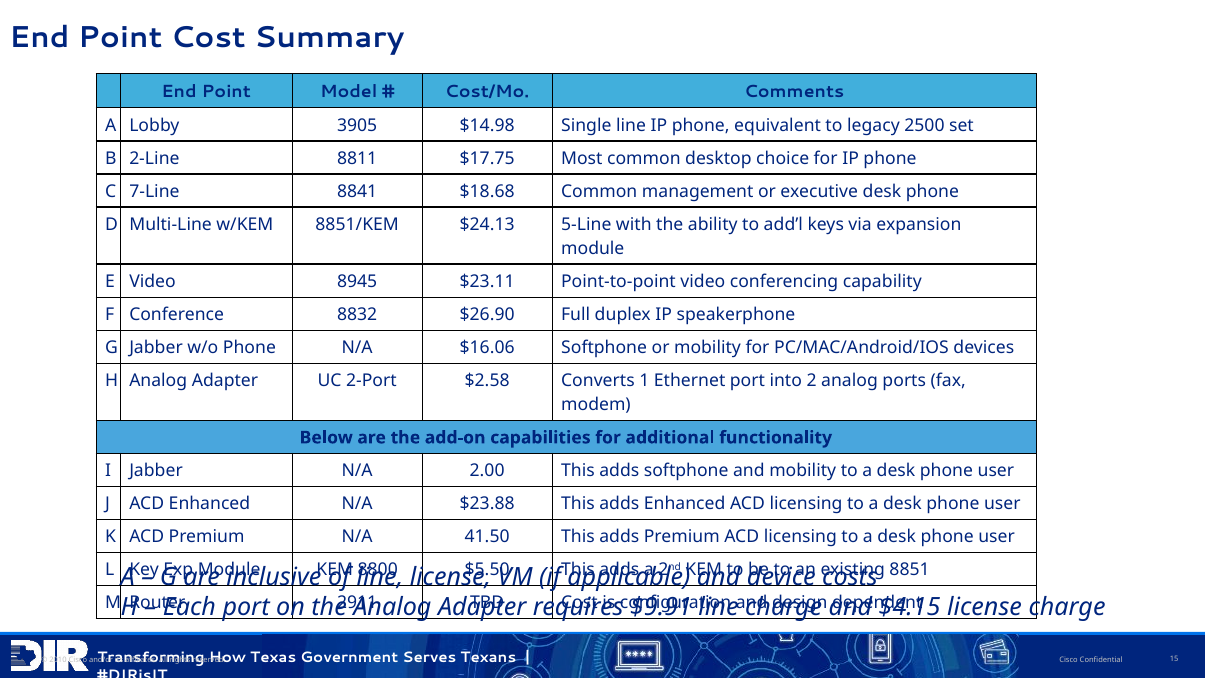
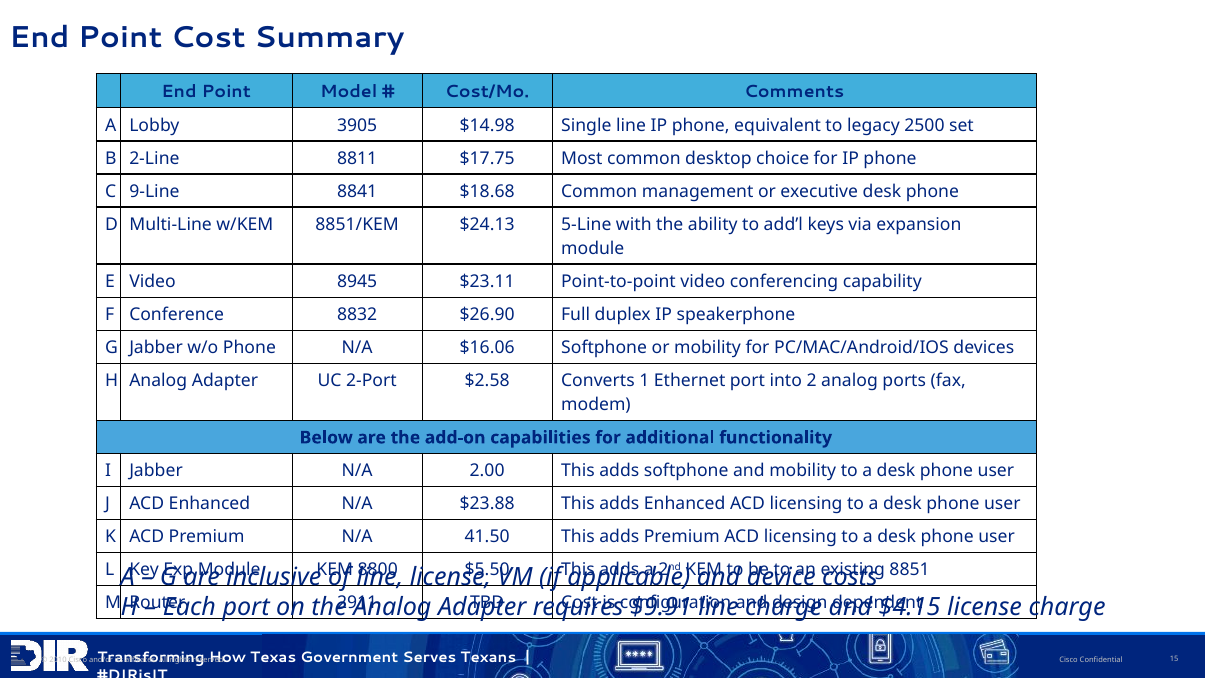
7-Line: 7-Line -> 9-Line
